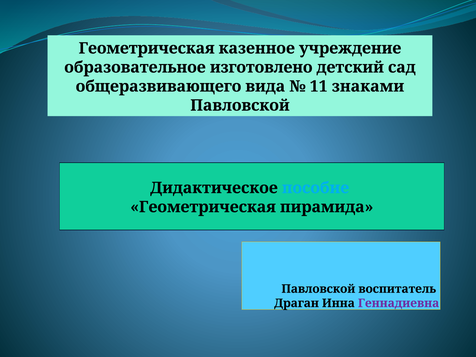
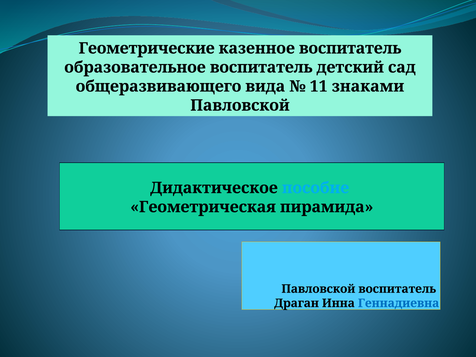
Геометрическая at (147, 48): Геометрическая -> Геометрические
казенное учреждение: учреждение -> воспитатель
образовательное изготовлено: изготовлено -> воспитатель
Геннадиевна colour: purple -> blue
